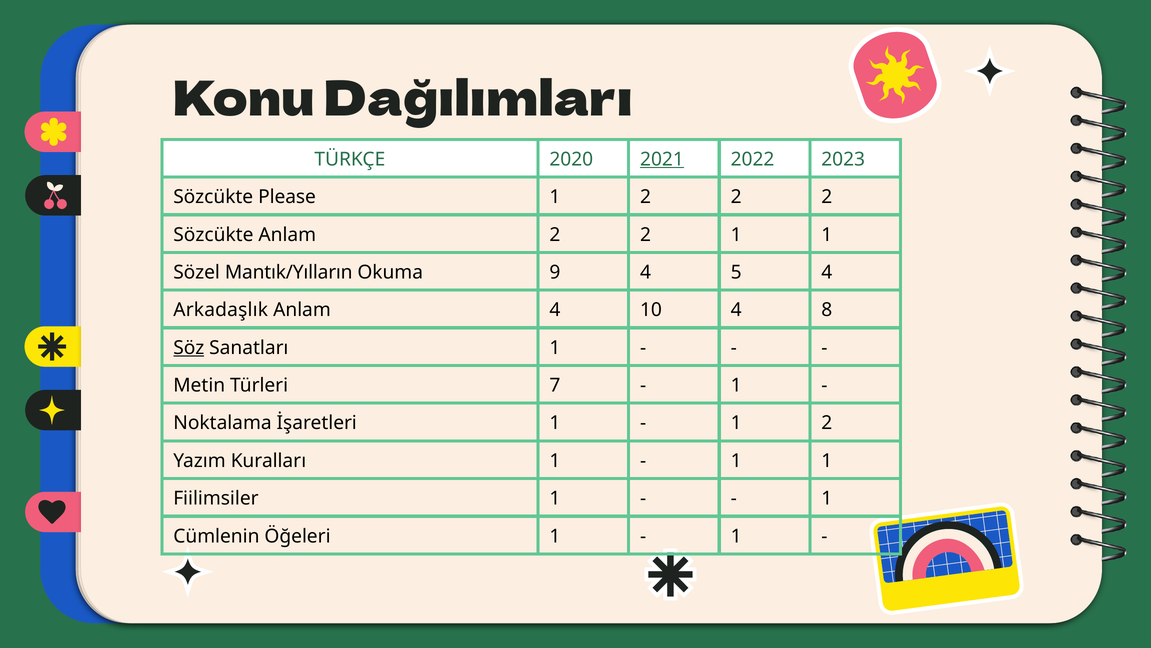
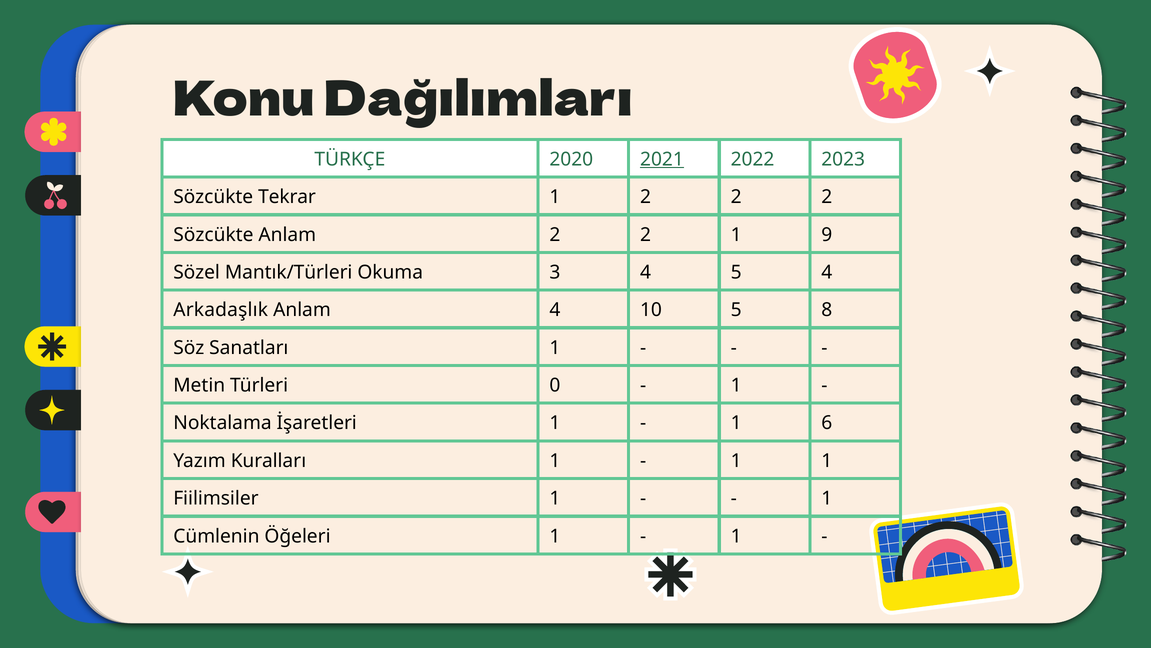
Please: Please -> Tekrar
2 1 1: 1 -> 9
Mantık/Yılların: Mantık/Yılların -> Mantık/Türleri
9: 9 -> 3
10 4: 4 -> 5
Söz underline: present -> none
7: 7 -> 0
2 at (827, 423): 2 -> 6
